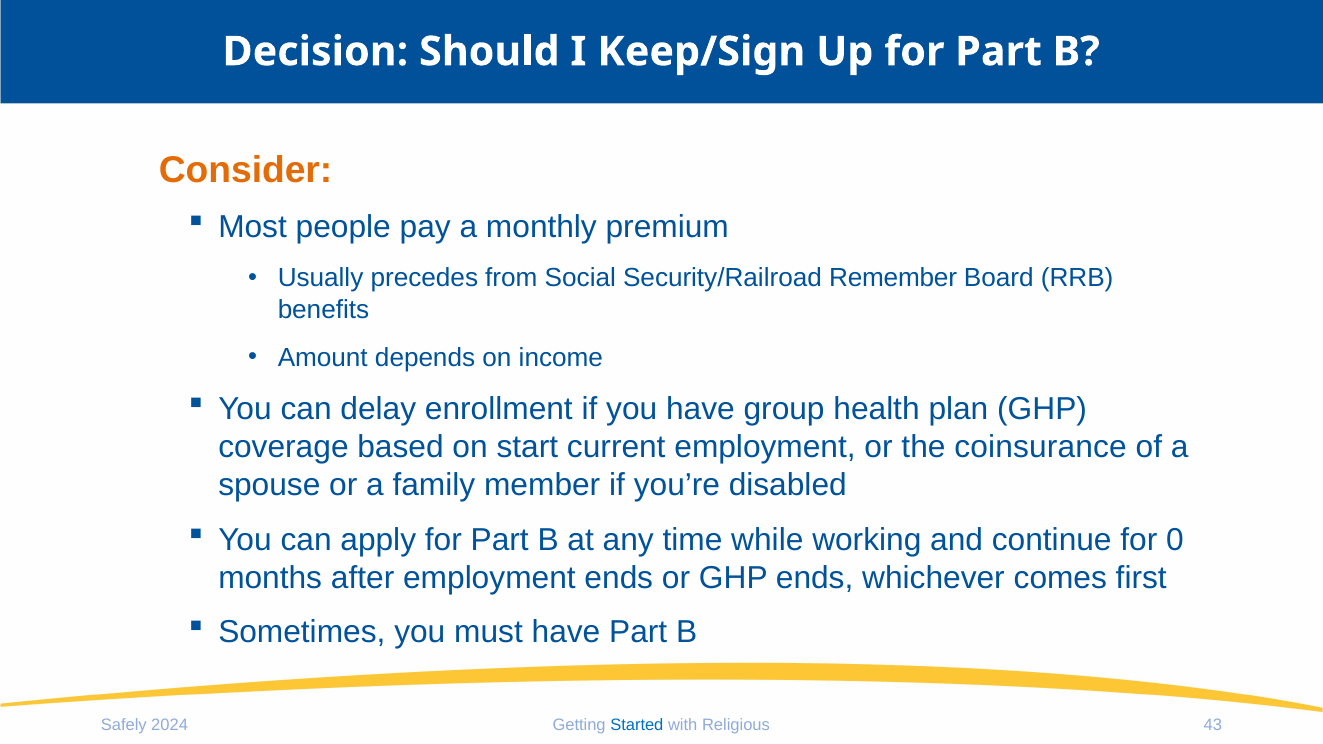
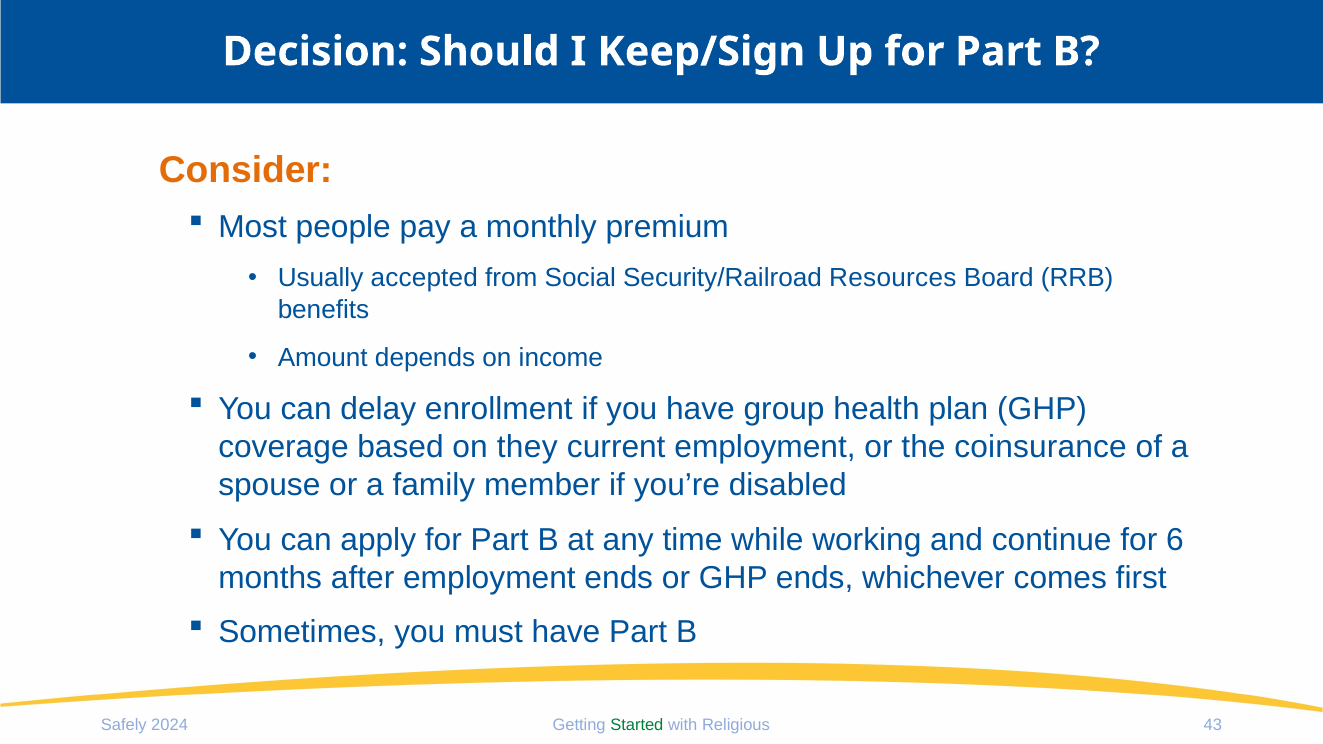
precedes: precedes -> accepted
Remember: Remember -> Resources
start: start -> they
0: 0 -> 6
Started colour: blue -> green
